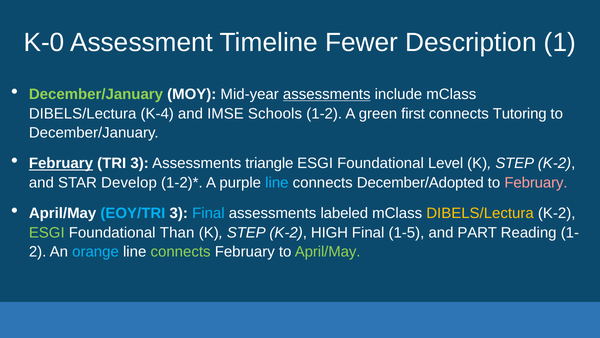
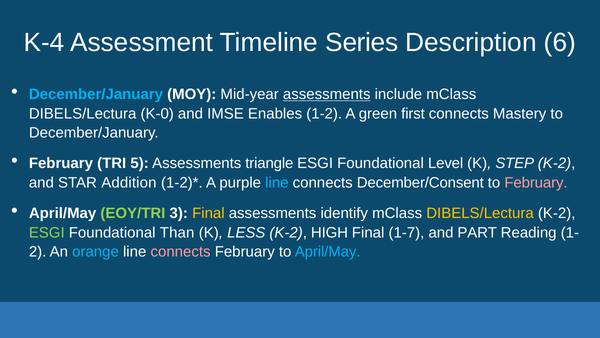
K-0: K-0 -> K-4
Fewer: Fewer -> Series
1: 1 -> 6
December/January at (96, 94) colour: light green -> light blue
K-4: K-4 -> K-0
Schools: Schools -> Enables
Tutoring: Tutoring -> Mastery
February at (61, 163) underline: present -> none
TRI 3: 3 -> 5
Develop: Develop -> Addition
December/Adopted: December/Adopted -> December/Consent
EOY/TRI colour: light blue -> light green
Final at (208, 213) colour: light blue -> yellow
labeled: labeled -> identify
STEP at (246, 232): STEP -> LESS
1-5: 1-5 -> 1-7
connects at (181, 251) colour: light green -> pink
April/May at (328, 251) colour: light green -> light blue
